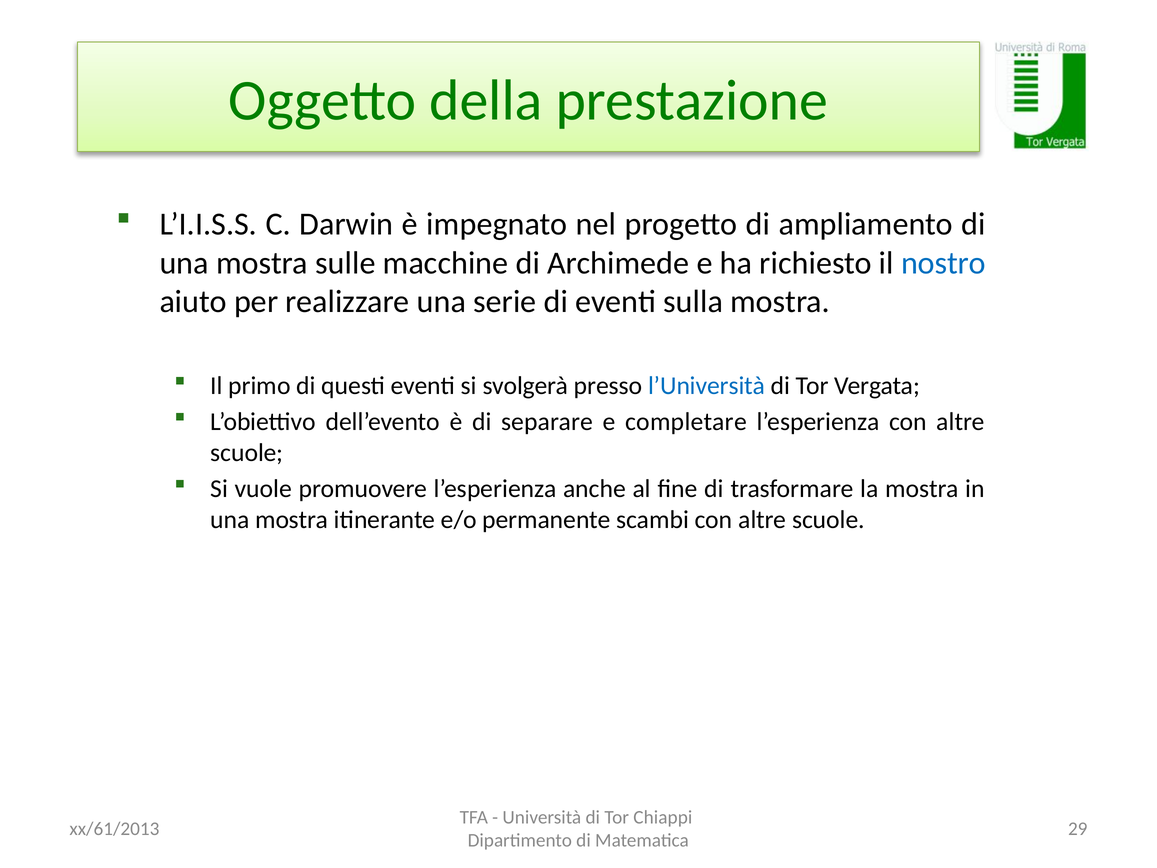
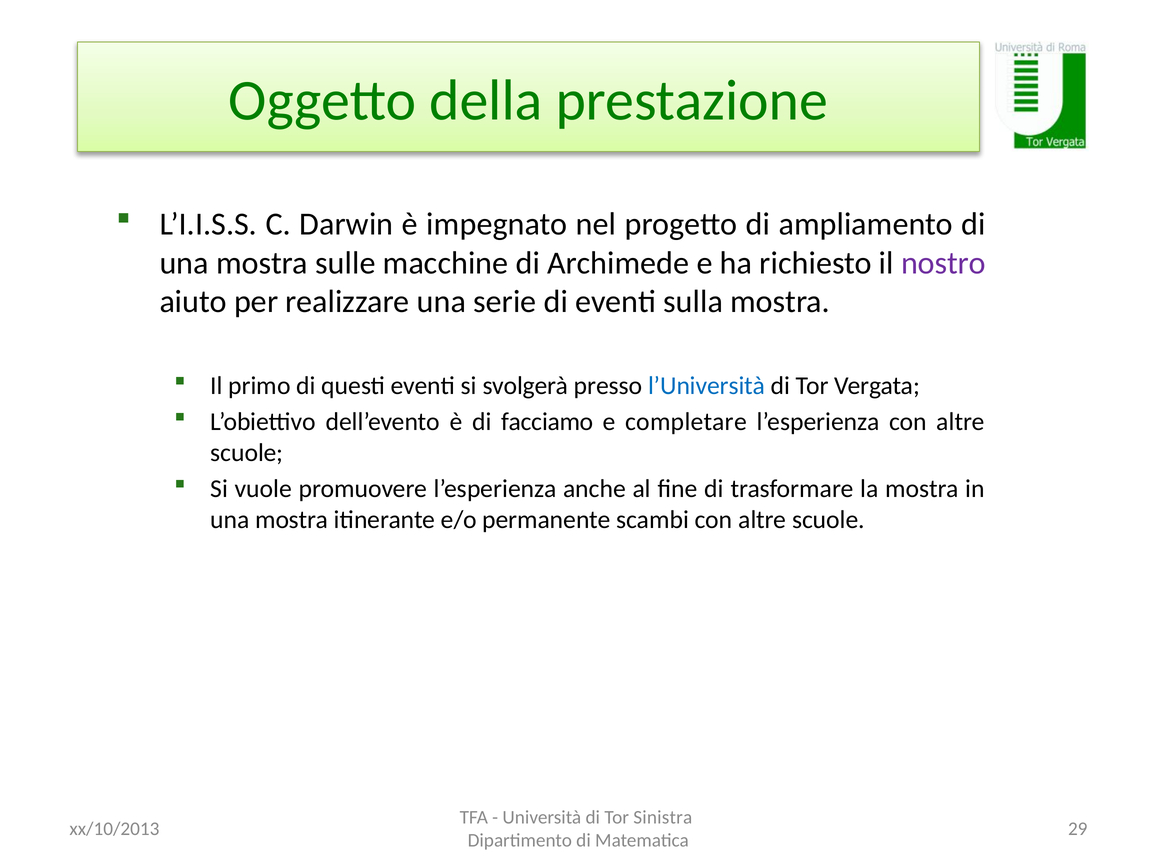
nostro colour: blue -> purple
separare: separare -> facciamo
Chiappi: Chiappi -> Sinistra
xx/61/2013: xx/61/2013 -> xx/10/2013
